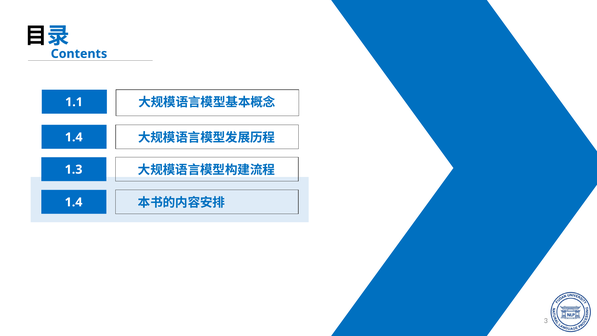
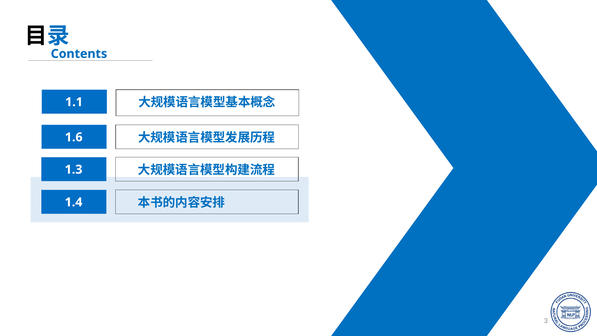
1.4 at (74, 137): 1.4 -> 1.6
